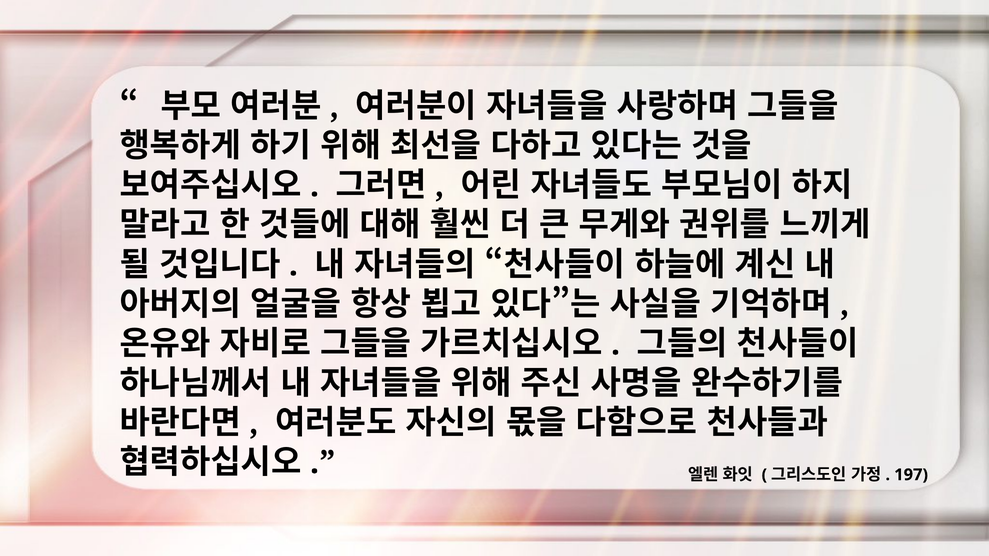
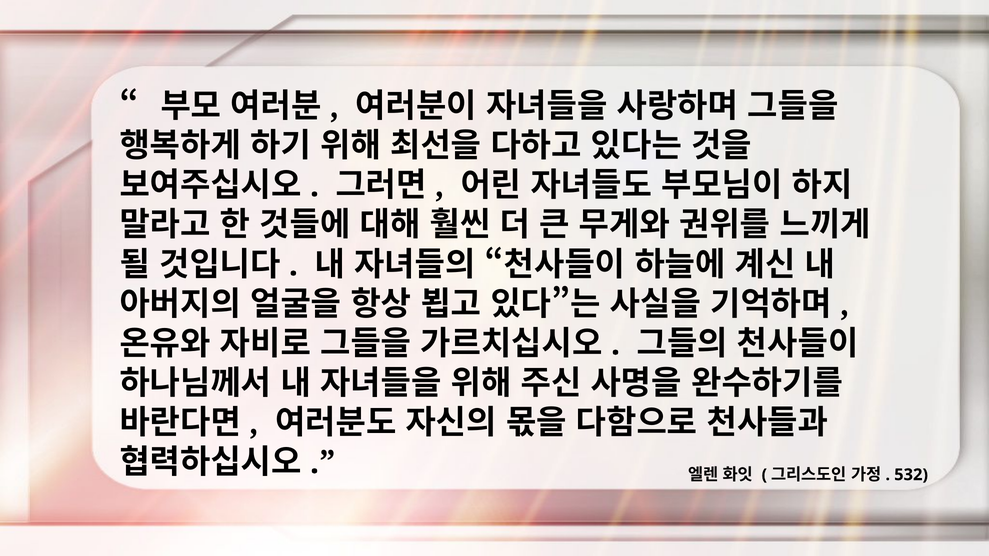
197: 197 -> 532
